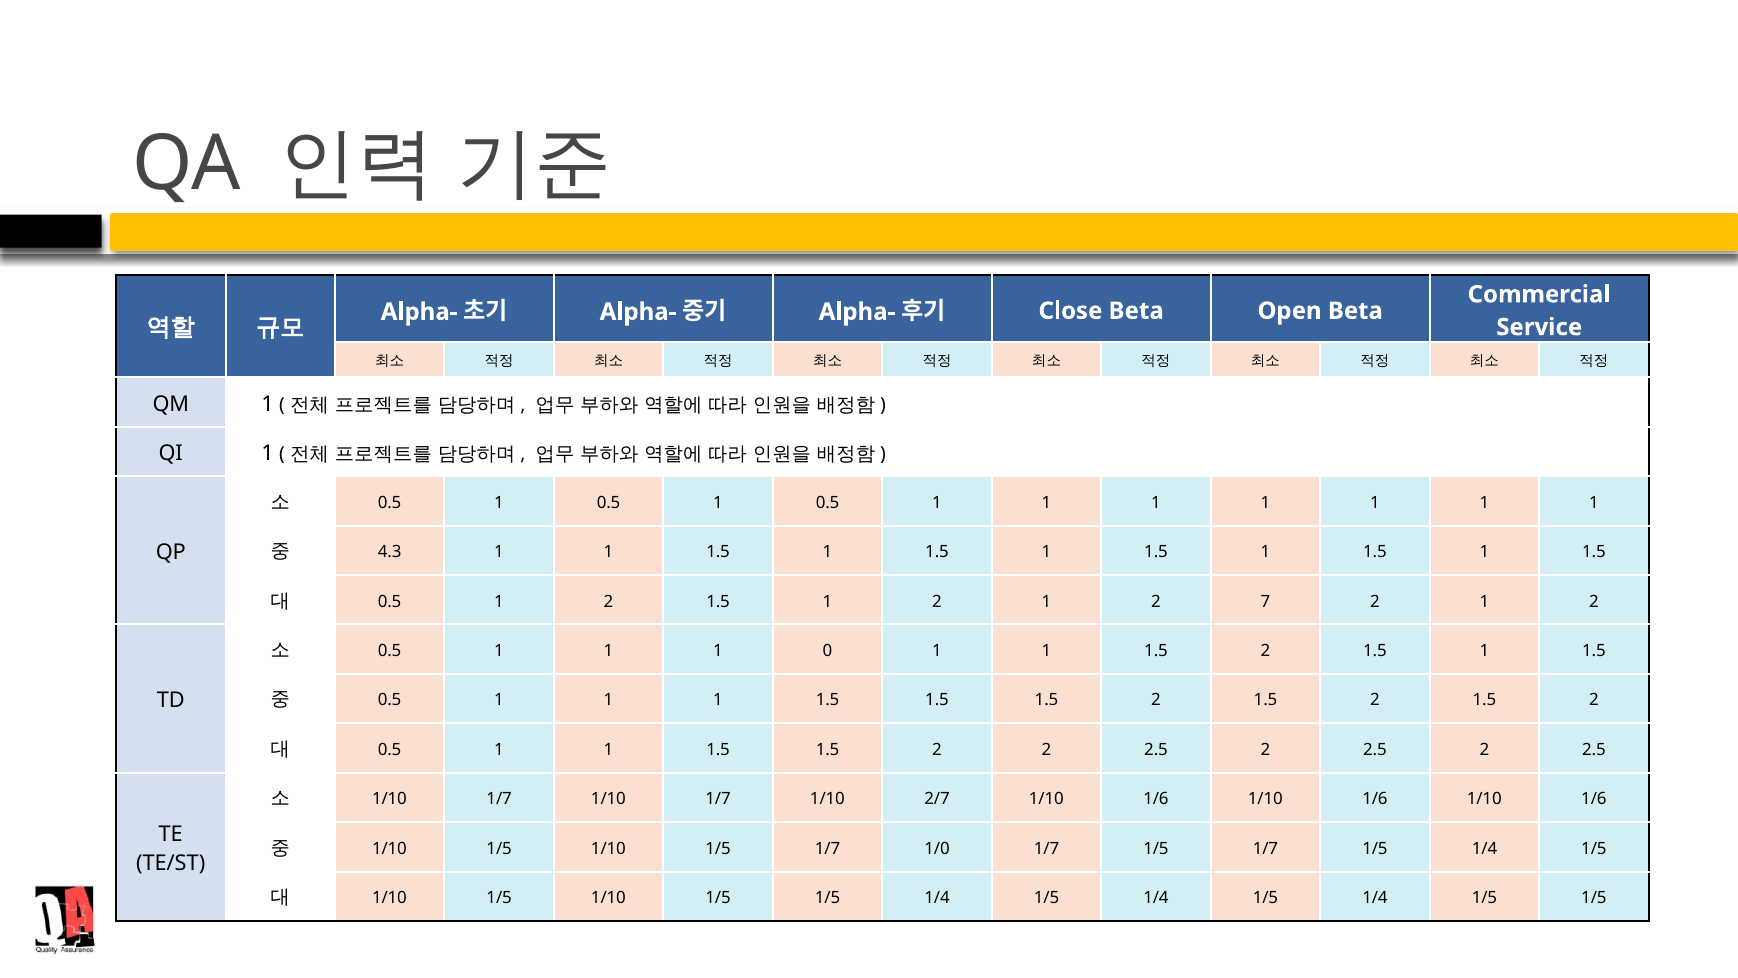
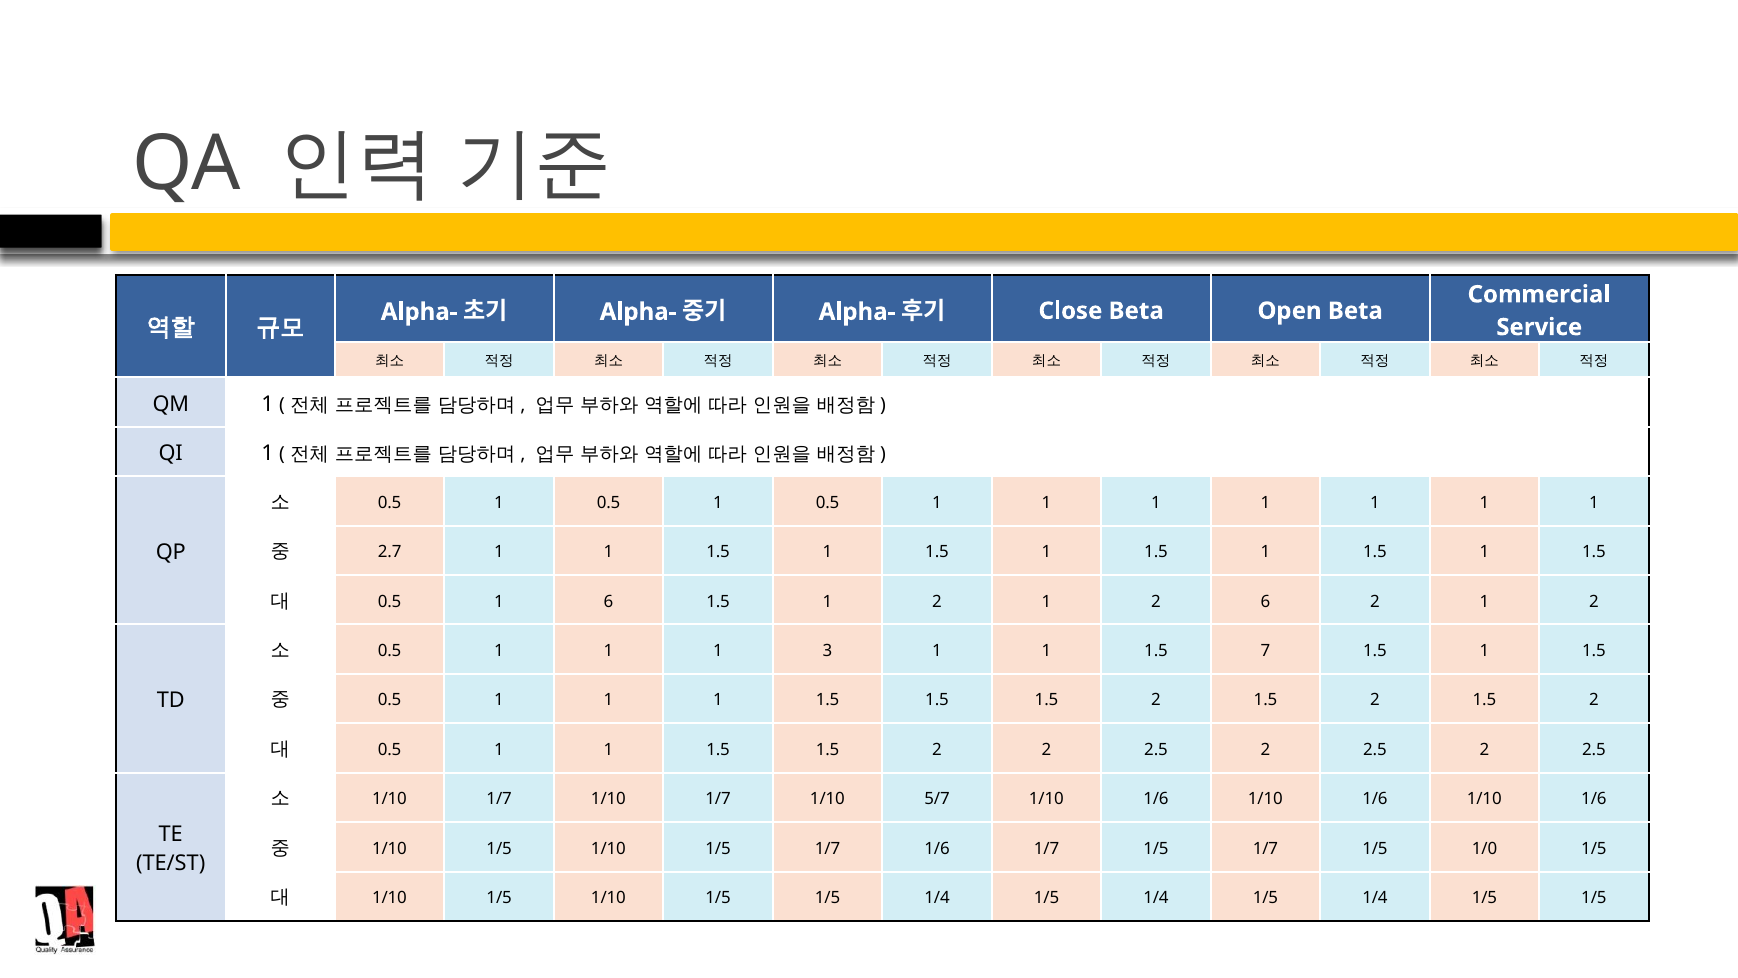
4.3: 4.3 -> 2.7
0.5 1 2: 2 -> 6
2 7: 7 -> 6
0: 0 -> 3
1 1.5 2: 2 -> 7
2/7: 2/7 -> 5/7
1/7 1/0: 1/0 -> 1/6
1/7 1/5 1/4: 1/4 -> 1/0
